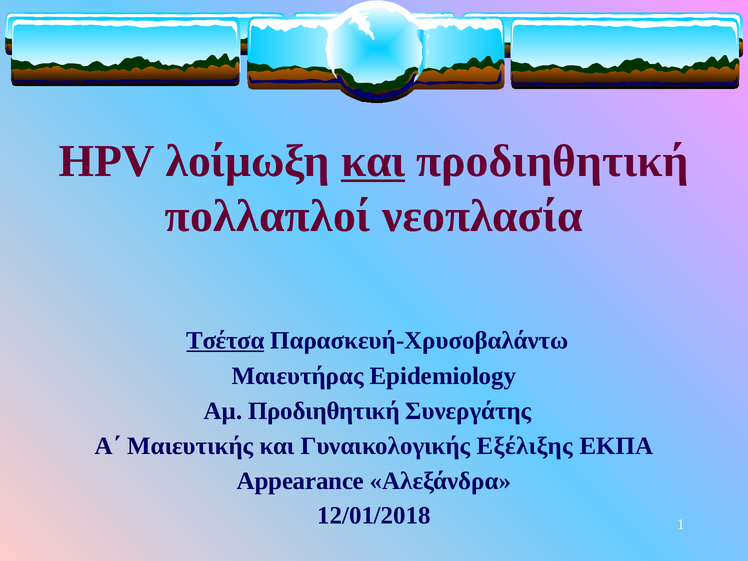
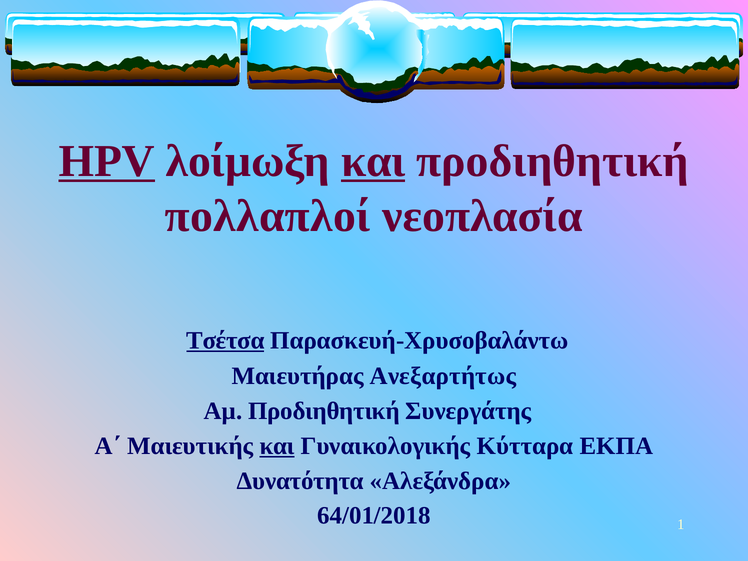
HPV underline: none -> present
Epidemiology: Epidemiology -> Ανεξαρτήτως
και at (277, 446) underline: none -> present
Εξέλιξης: Εξέλιξης -> Κύτταρα
Appearance: Appearance -> Δυνατότητα
12/01/2018: 12/01/2018 -> 64/01/2018
